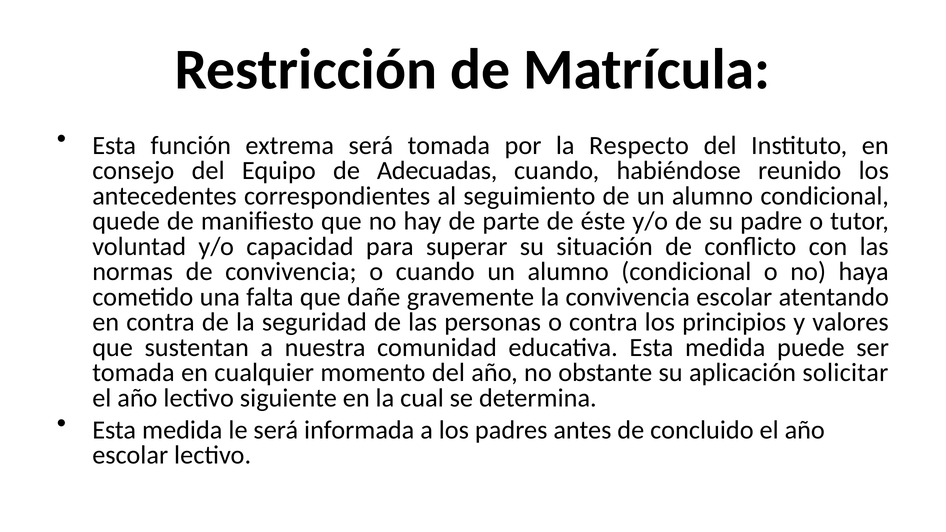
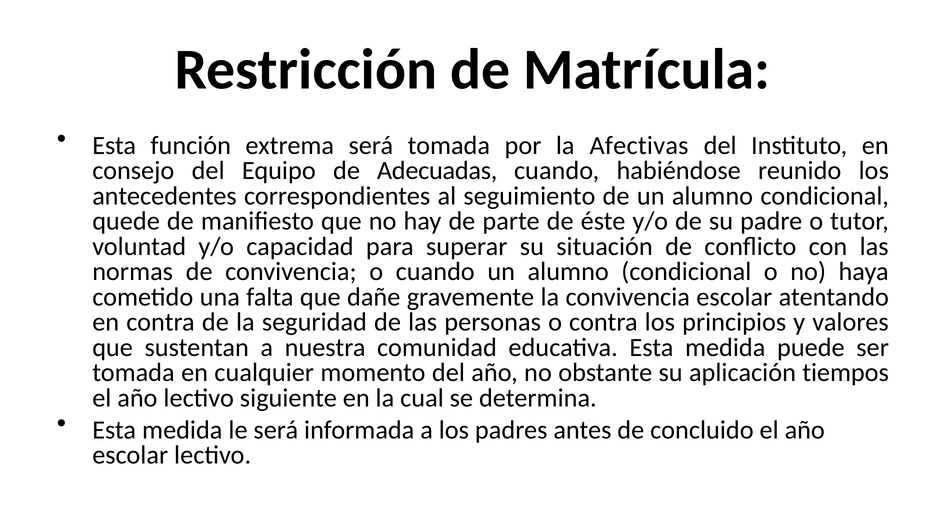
Respecto: Respecto -> Afectivas
solicitar: solicitar -> tiempos
